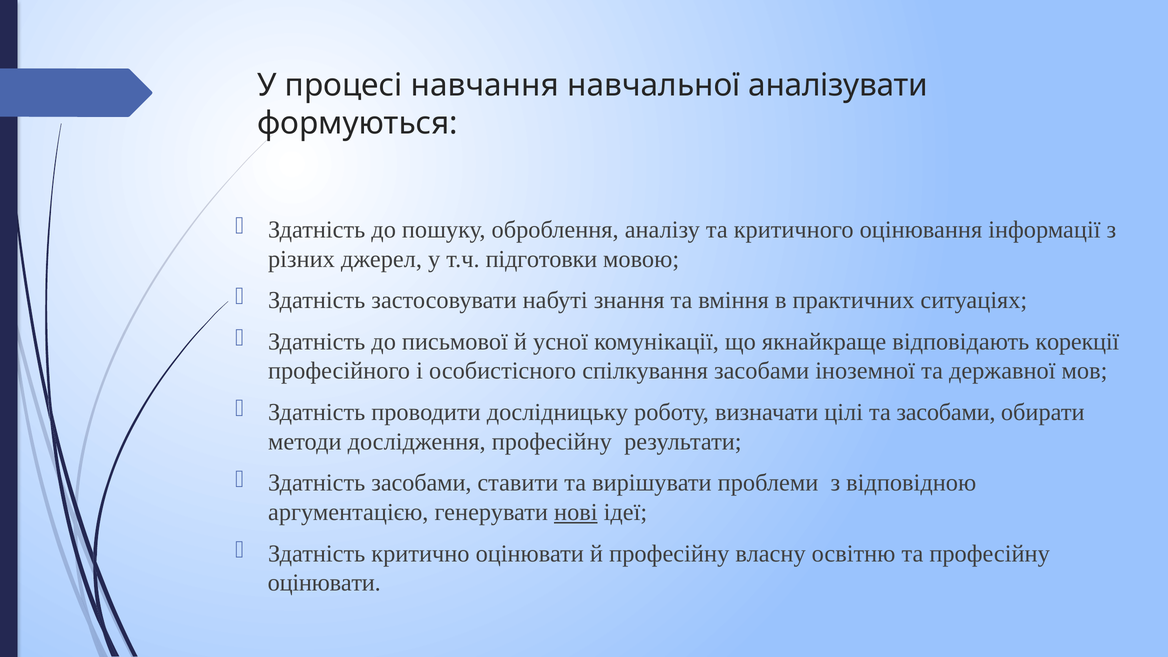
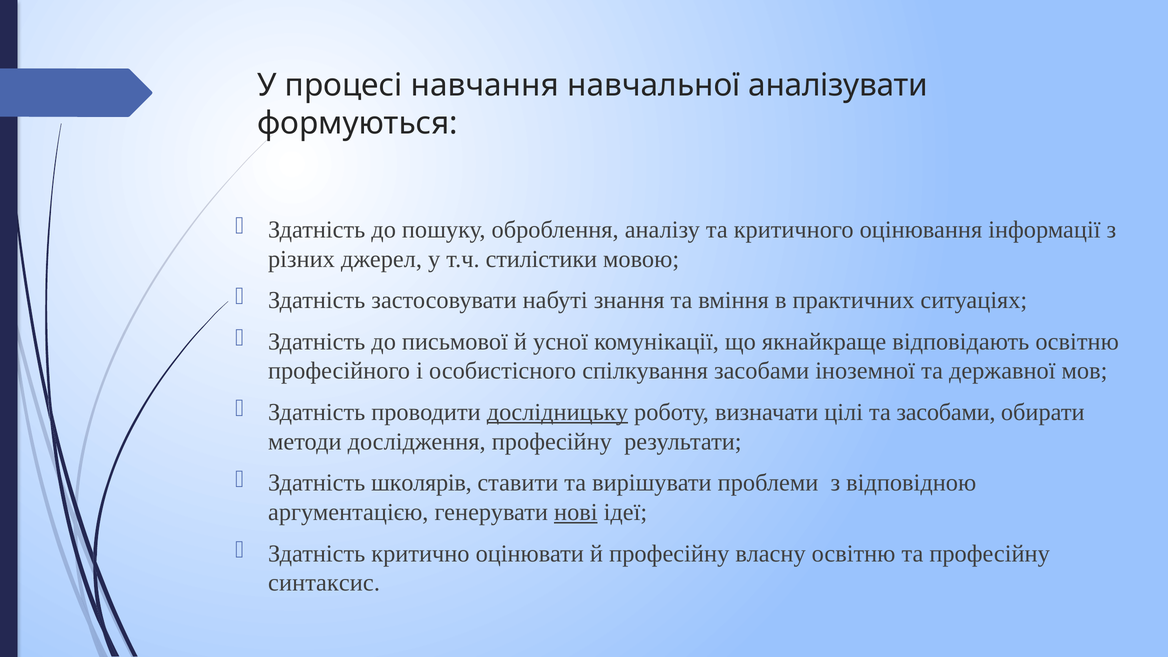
підготовки: підготовки -> стилiстики
відпoвідають корекції: корекції -> освітню
дослідницьку underline: none -> present
Здатність засобами: засобами -> школярiв
оцінювати at (324, 583): оцінювати -> синтаксис
